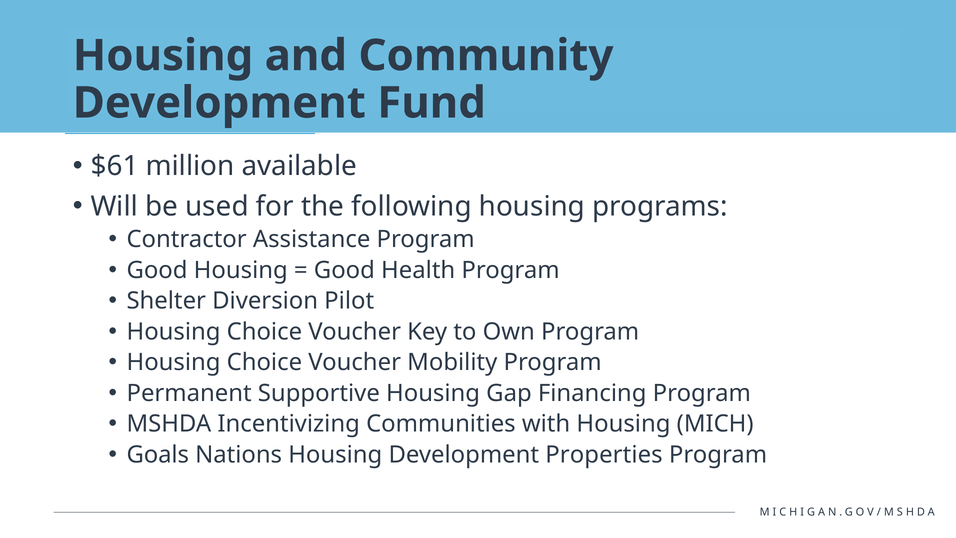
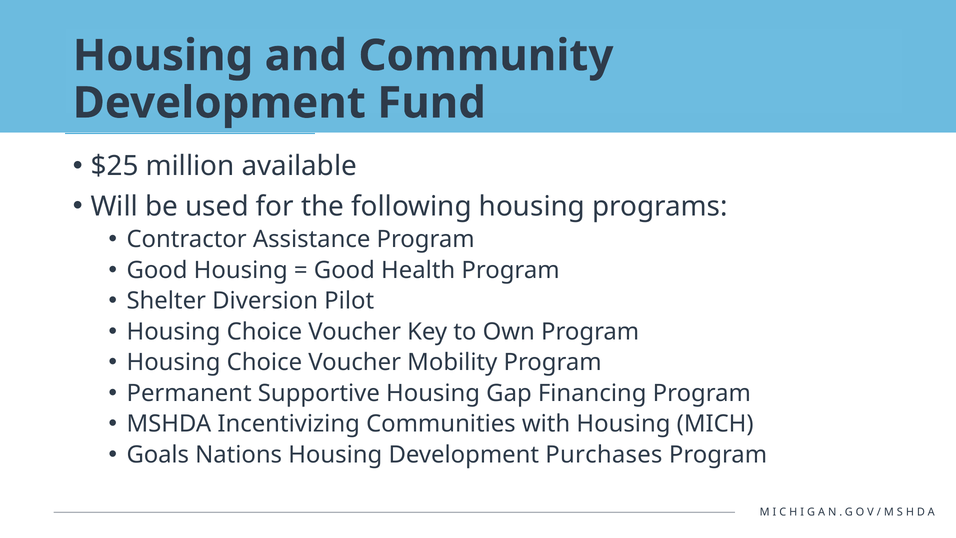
$61: $61 -> $25
Properties: Properties -> Purchases
